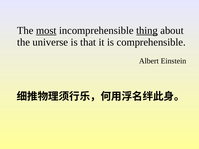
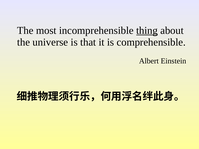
most underline: present -> none
